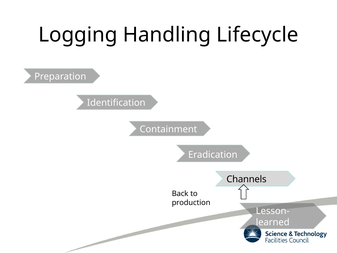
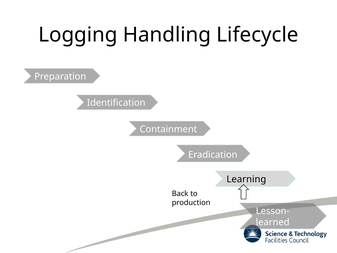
Channels: Channels -> Learning
